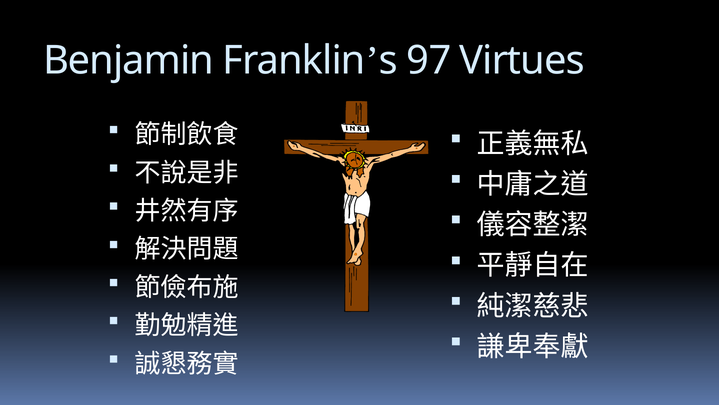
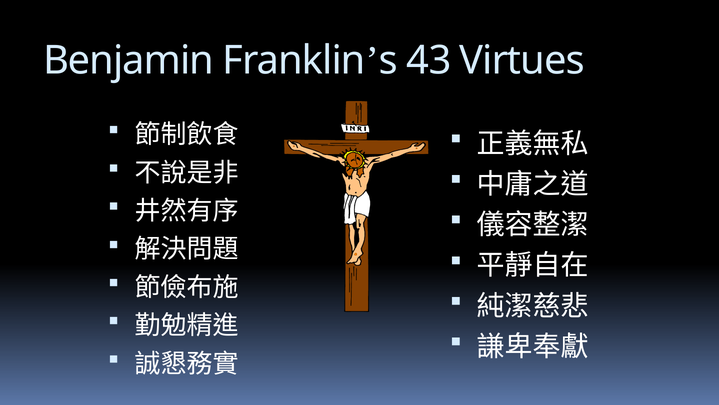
97: 97 -> 43
